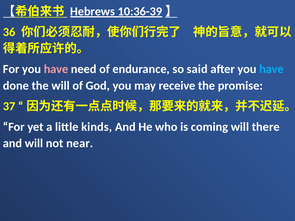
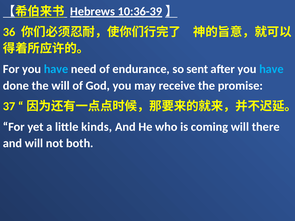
have at (56, 69) colour: pink -> light blue
said: said -> sent
near: near -> both
